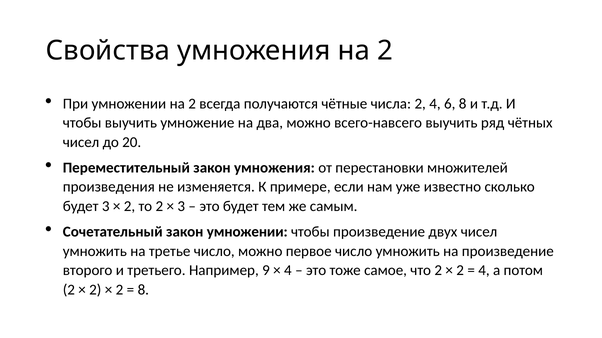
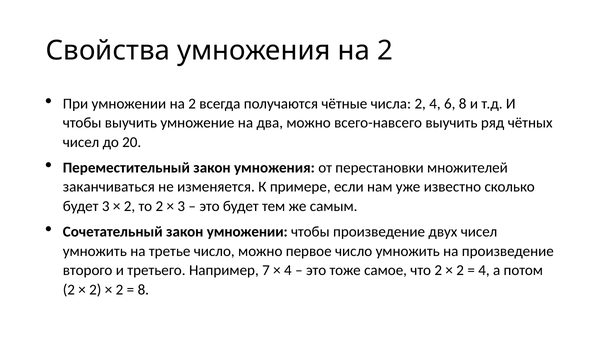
произведения: произведения -> заканчиваться
9: 9 -> 7
